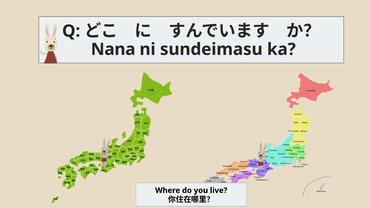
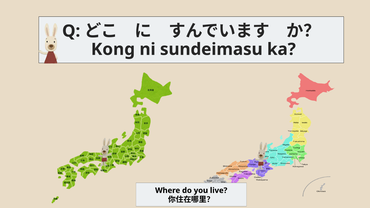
Nana: Nana -> Kong
